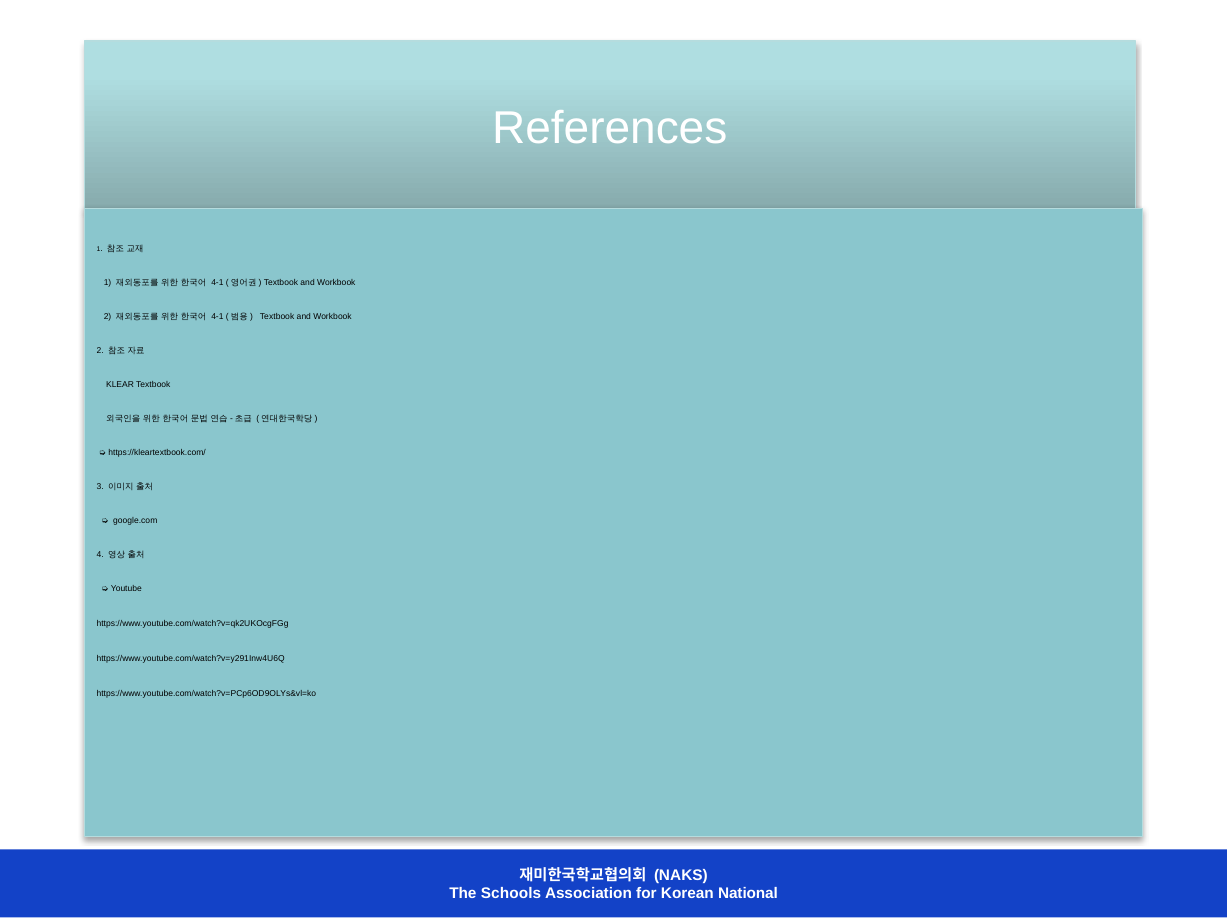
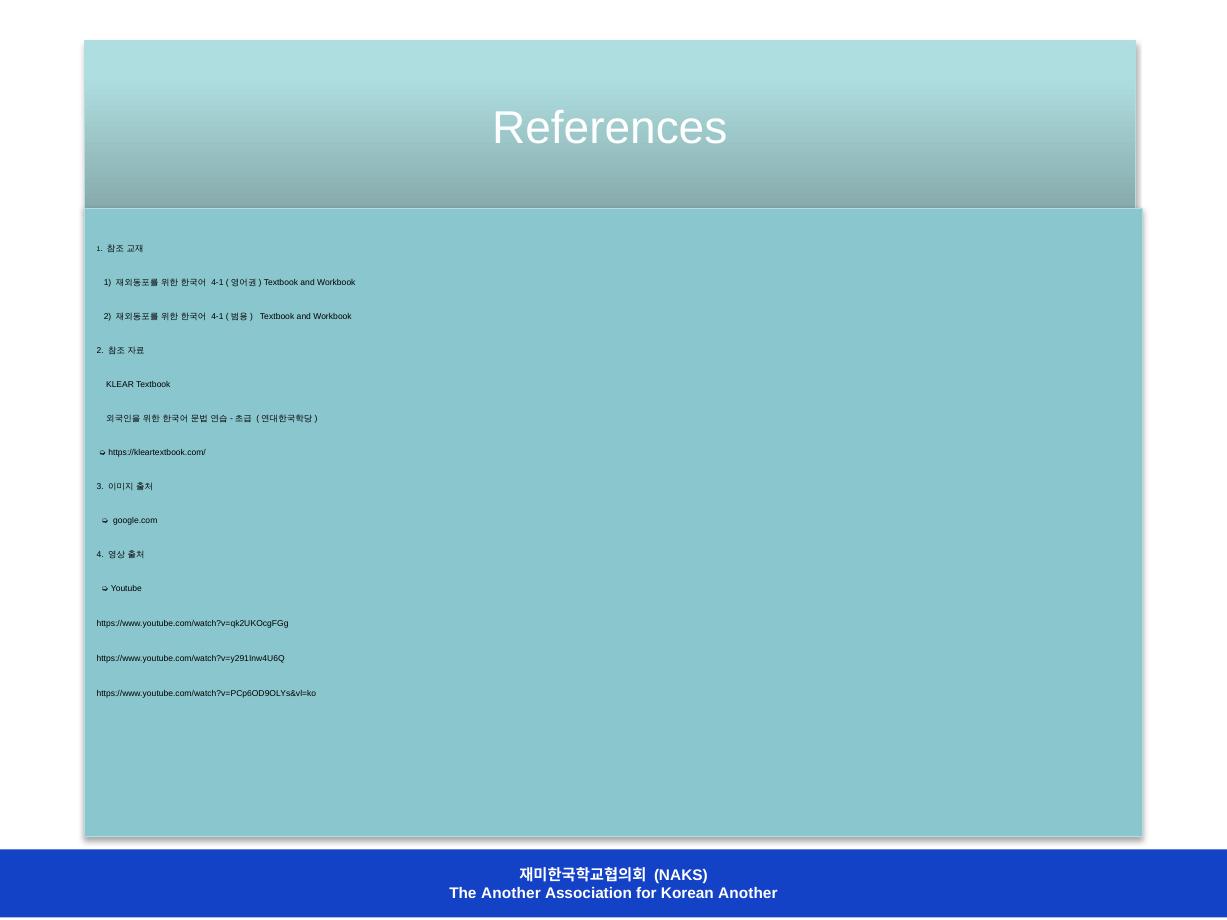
The Schools: Schools -> Another
Korean National: National -> Another
